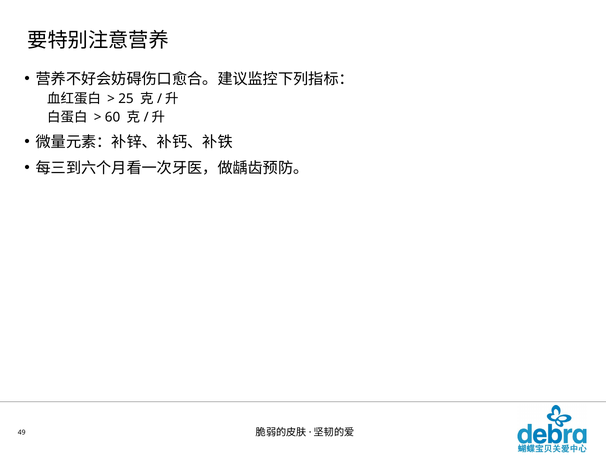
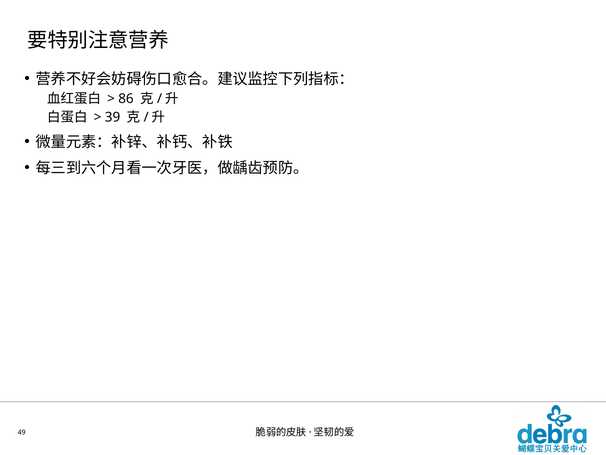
25: 25 -> 86
60: 60 -> 39
